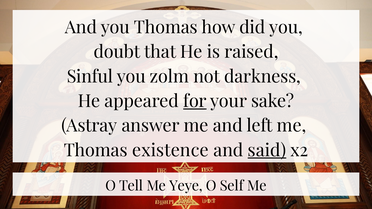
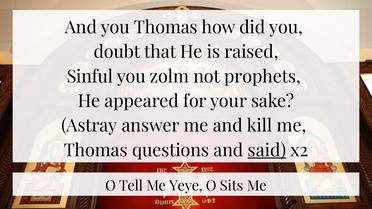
darkness: darkness -> prophets
for underline: present -> none
left: left -> kill
existence: existence -> questions
Self: Self -> Sits
